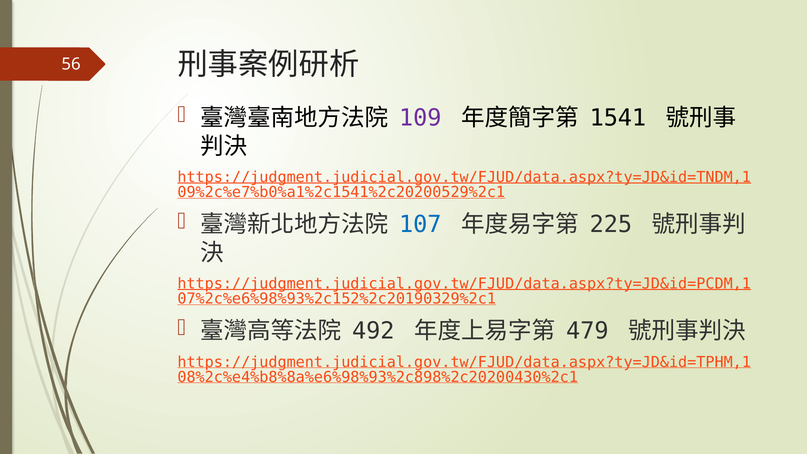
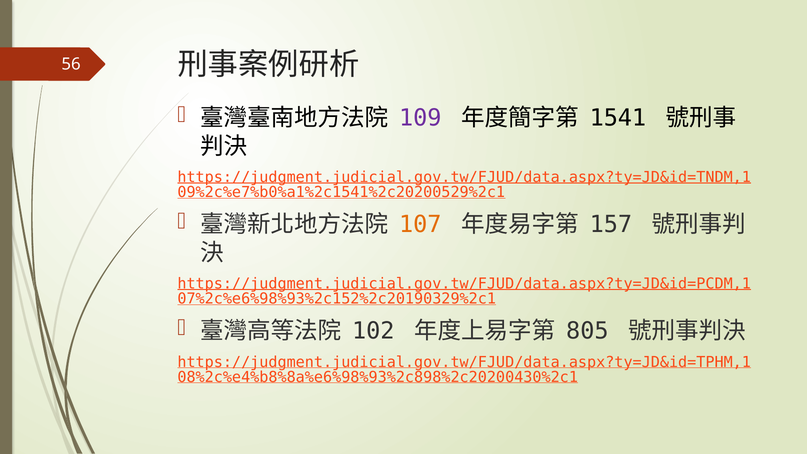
107 colour: blue -> orange
225: 225 -> 157
492: 492 -> 102
479: 479 -> 805
